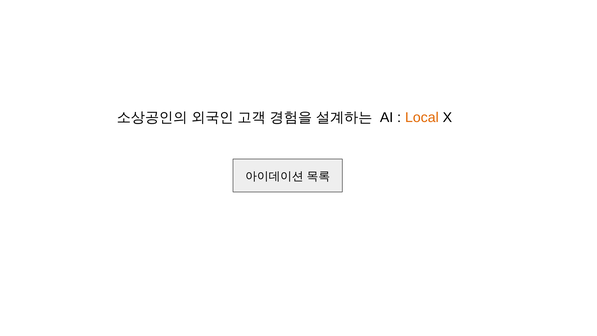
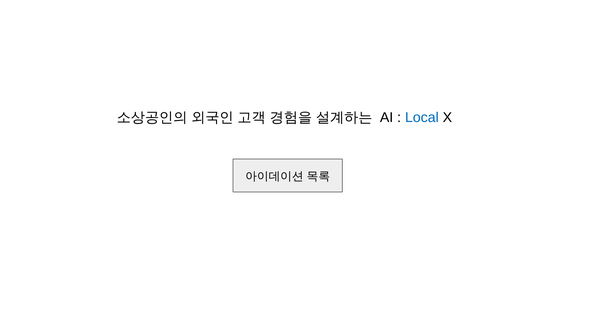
Local colour: orange -> blue
